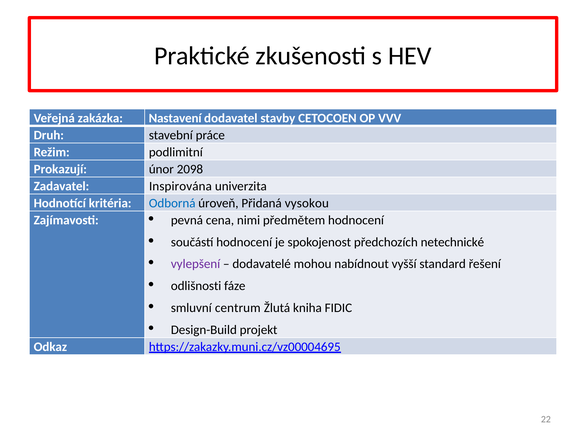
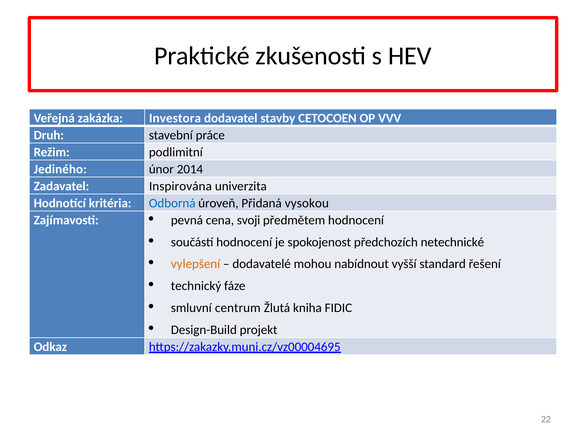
Nastavení: Nastavení -> Investora
Prokazují: Prokazují -> Jediného
2098: 2098 -> 2014
nimi: nimi -> svoji
vylepšení colour: purple -> orange
odlišnosti: odlišnosti -> technický
